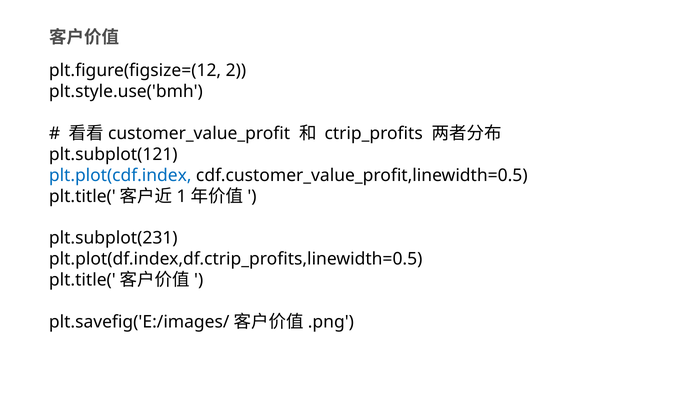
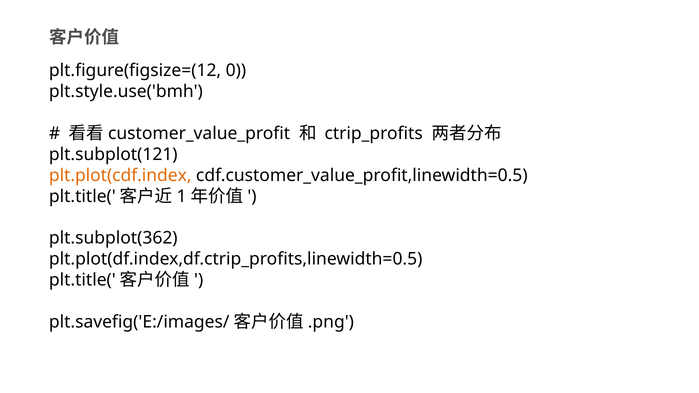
2: 2 -> 0
plt.plot(cdf.index colour: blue -> orange
plt.subplot(231: plt.subplot(231 -> plt.subplot(362
